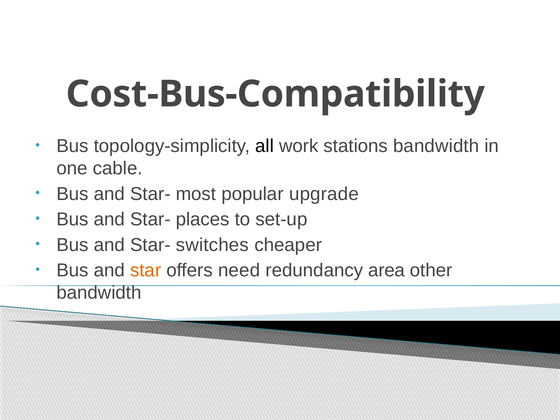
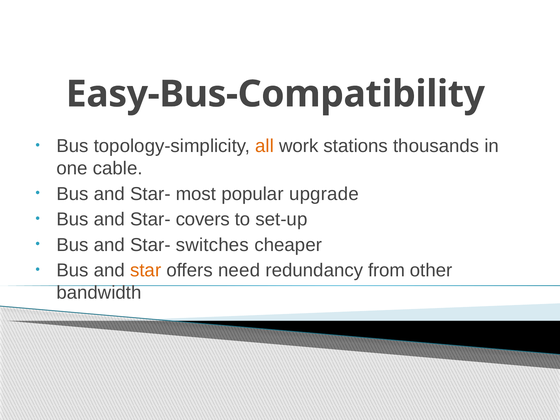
Cost-Bus-Compatibility: Cost-Bus-Compatibility -> Easy-Bus-Compatibility
all colour: black -> orange
stations bandwidth: bandwidth -> thousands
places: places -> covers
area: area -> from
